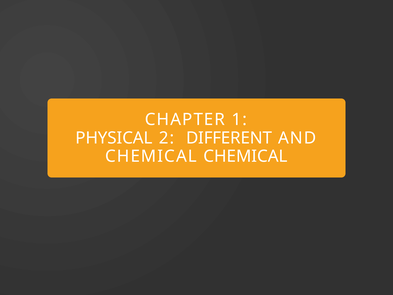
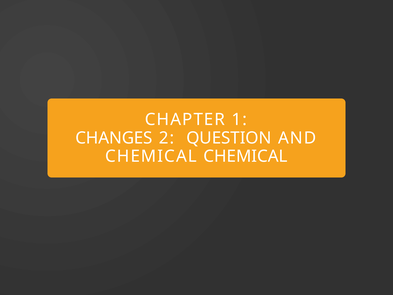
PHYSICAL: PHYSICAL -> CHANGES
DIFFERENT: DIFFERENT -> QUESTION
